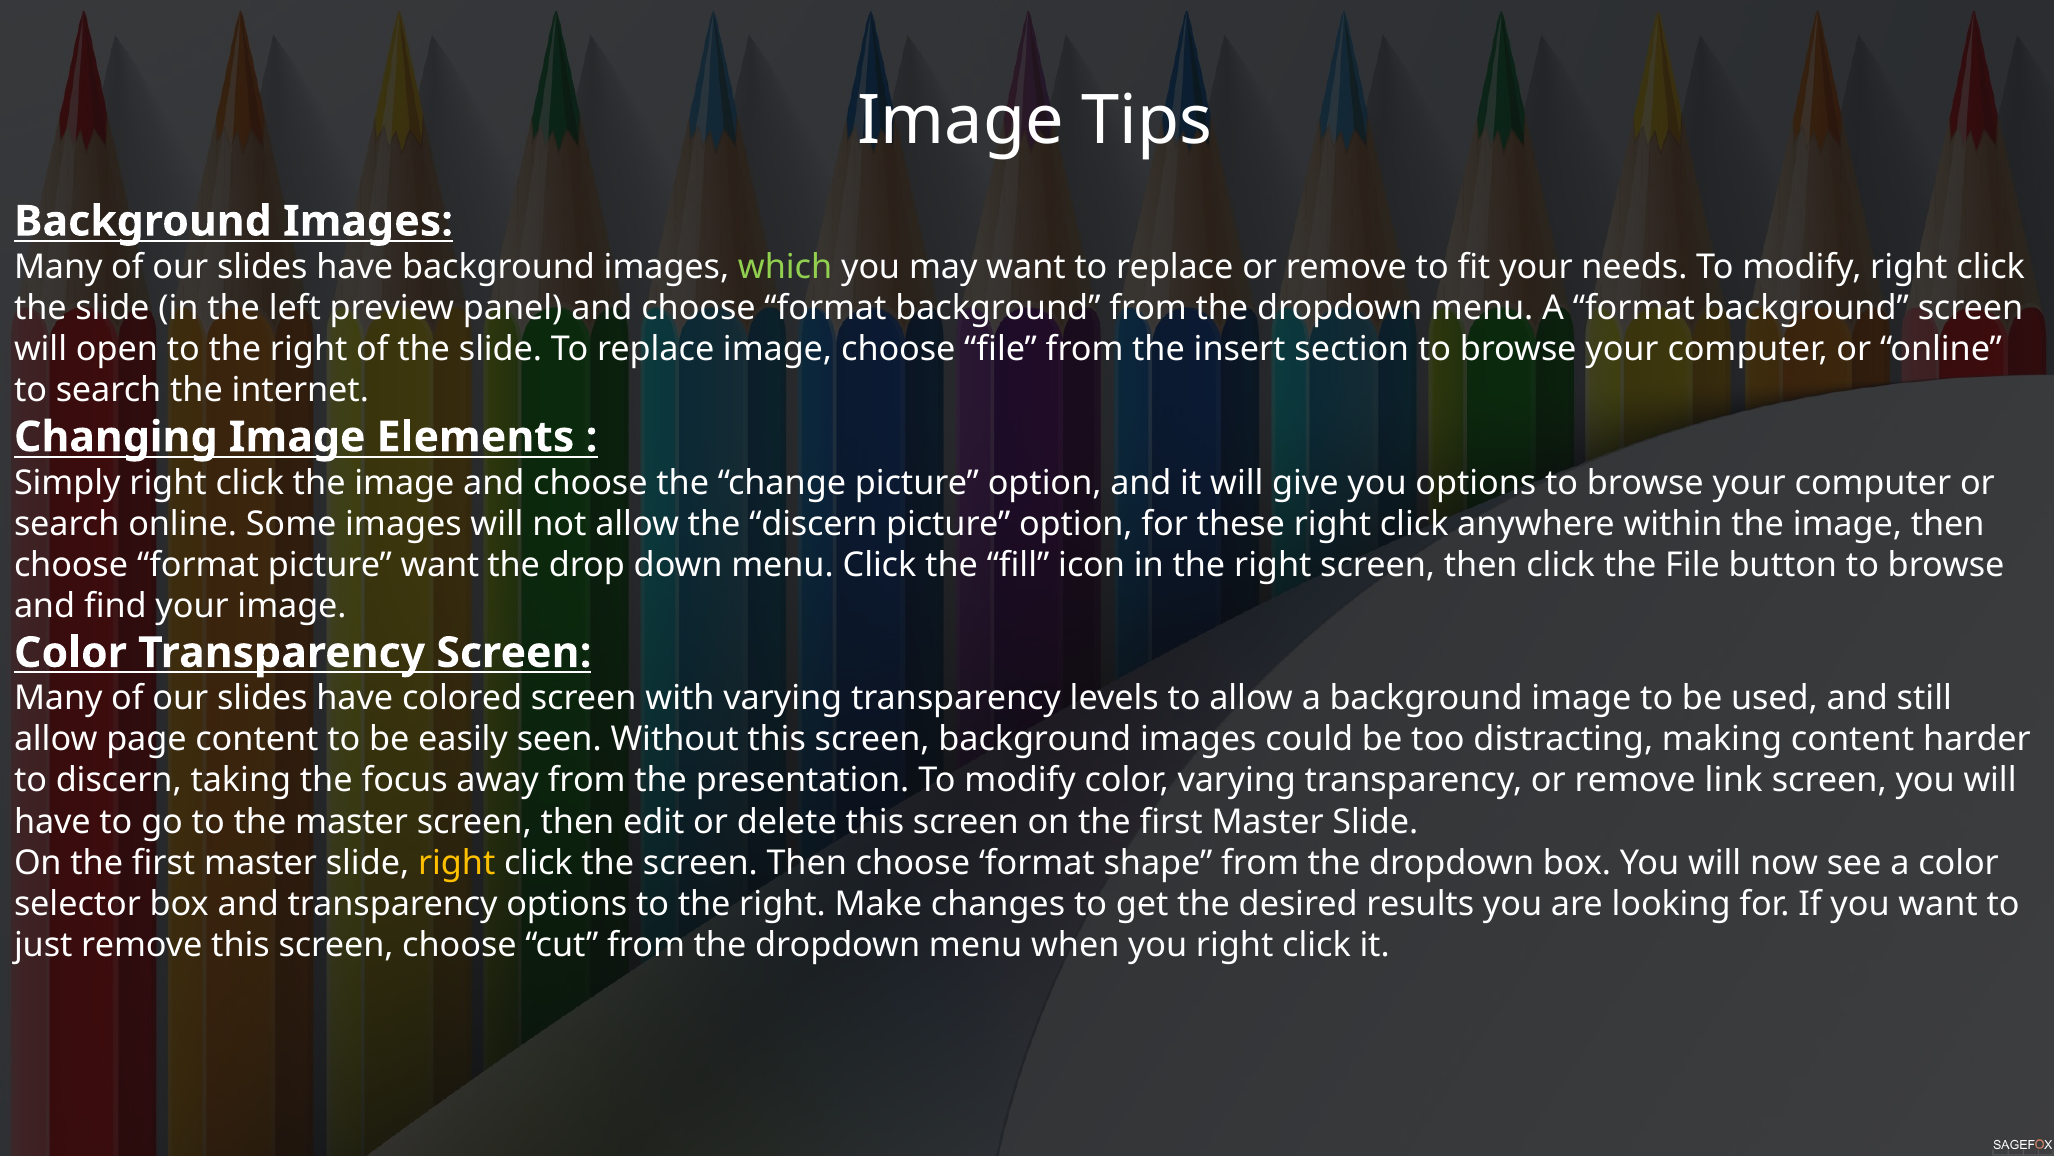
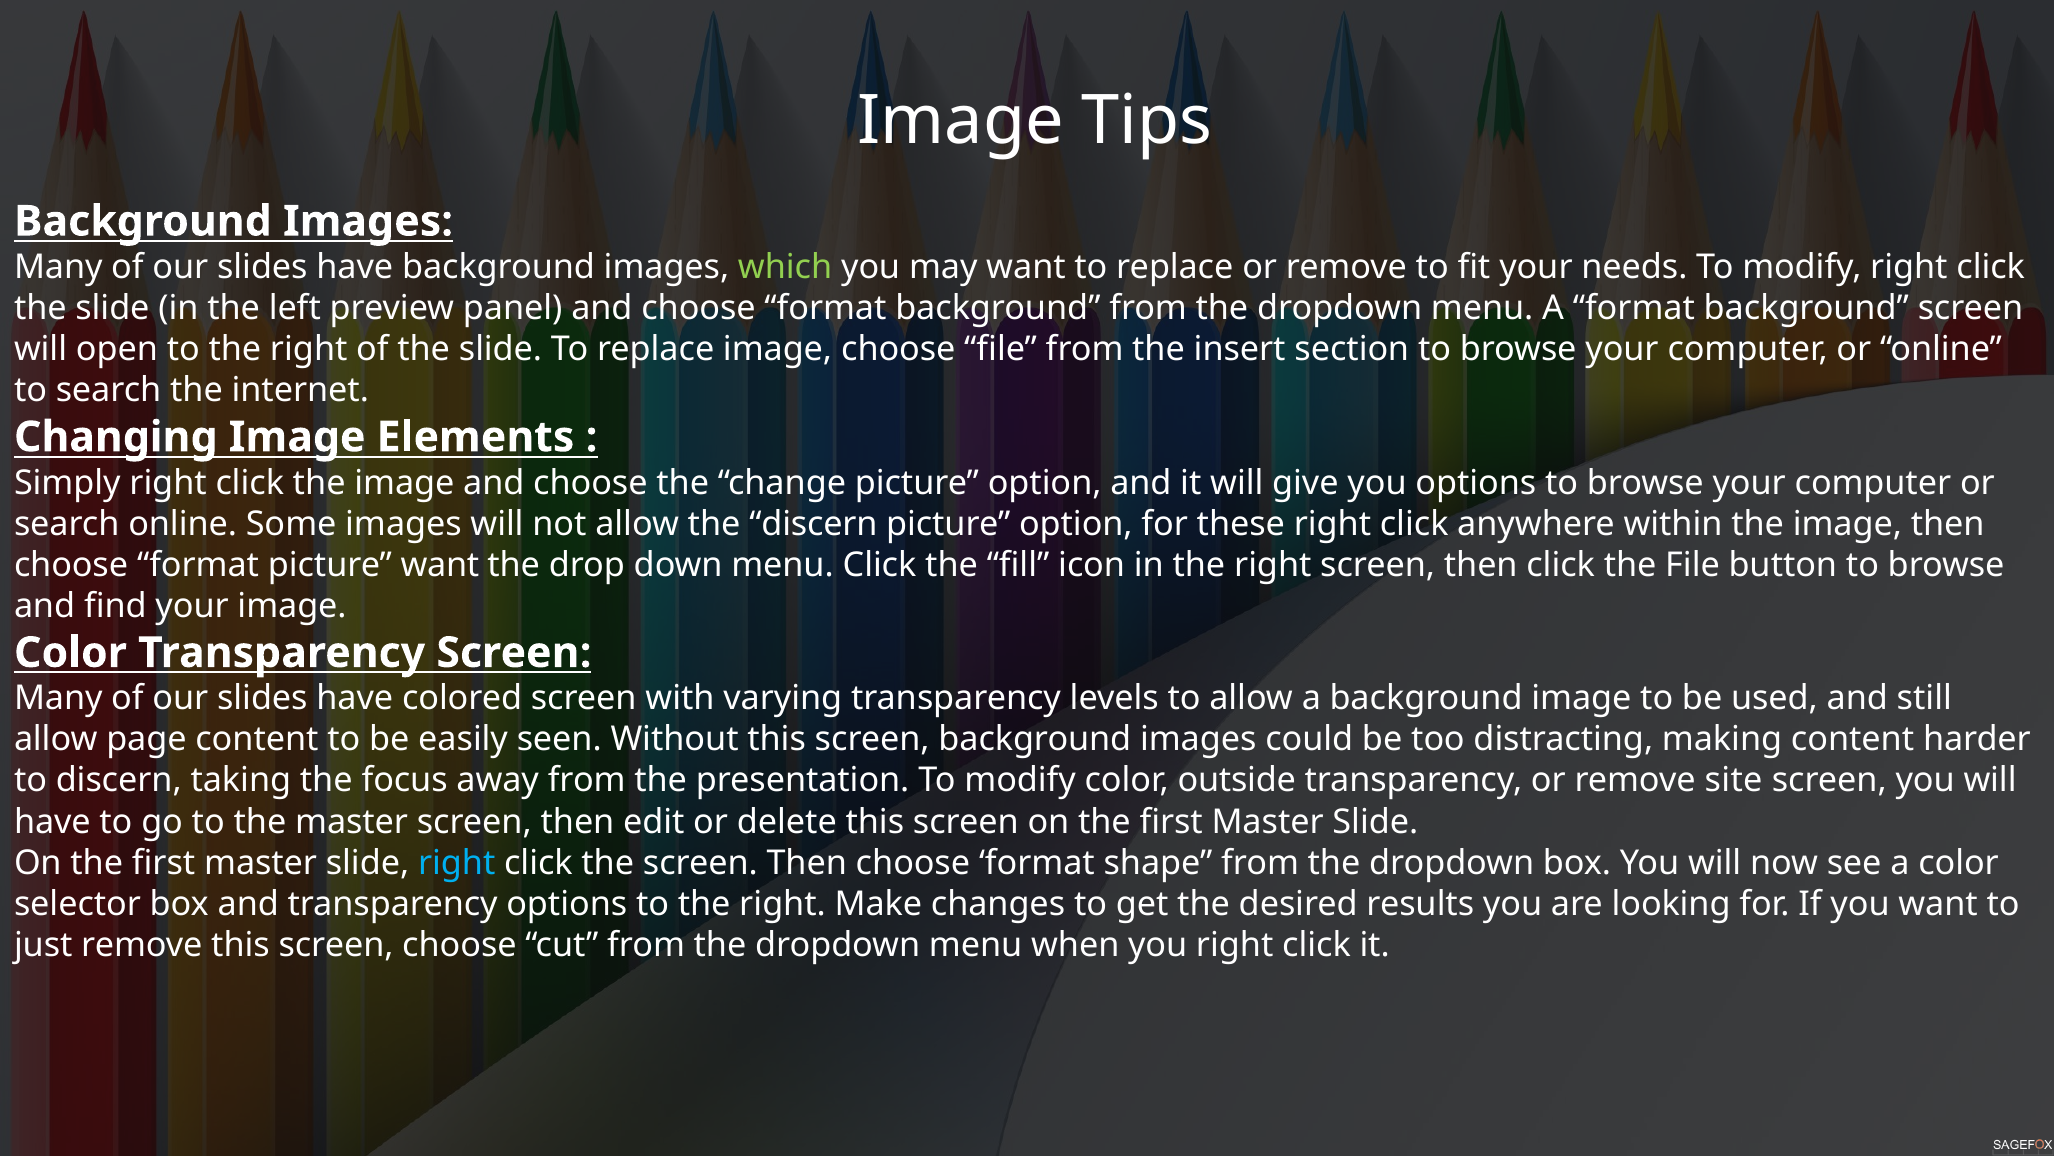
color varying: varying -> outside
link: link -> site
right at (457, 862) colour: yellow -> light blue
